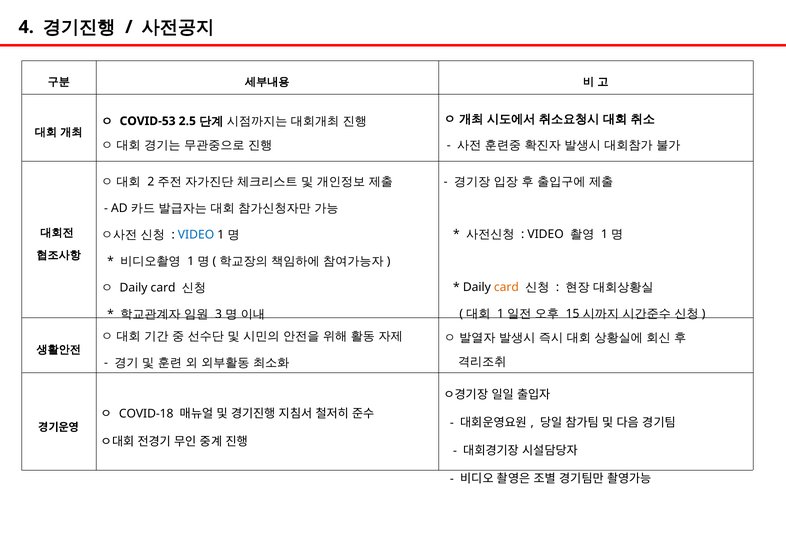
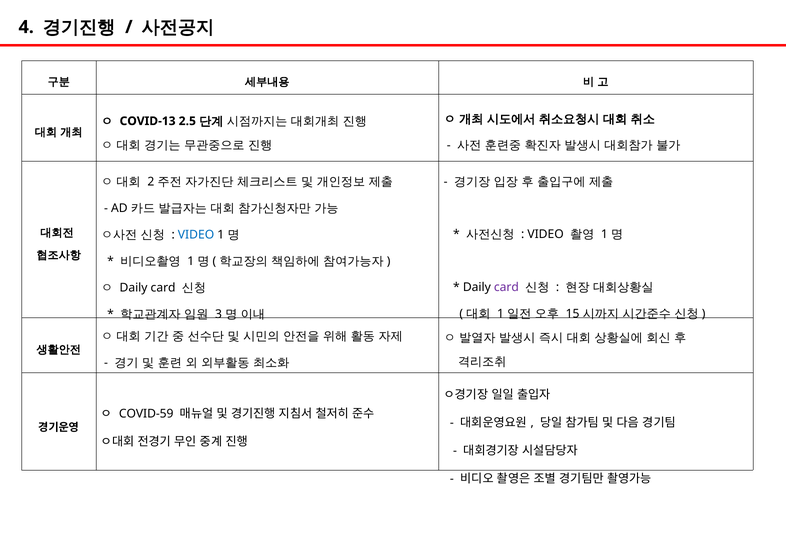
COVID-53: COVID-53 -> COVID-13
card at (506, 287) colour: orange -> purple
COVID-18: COVID-18 -> COVID-59
